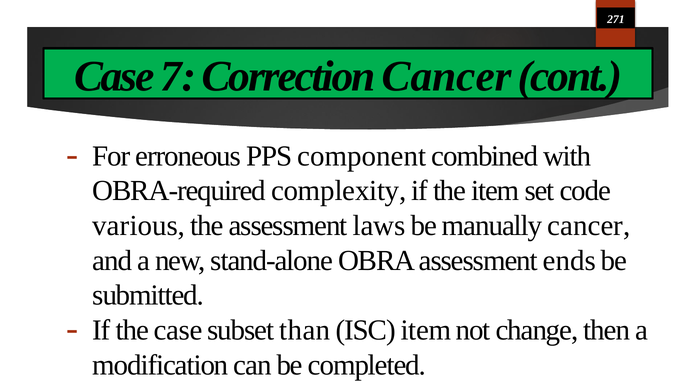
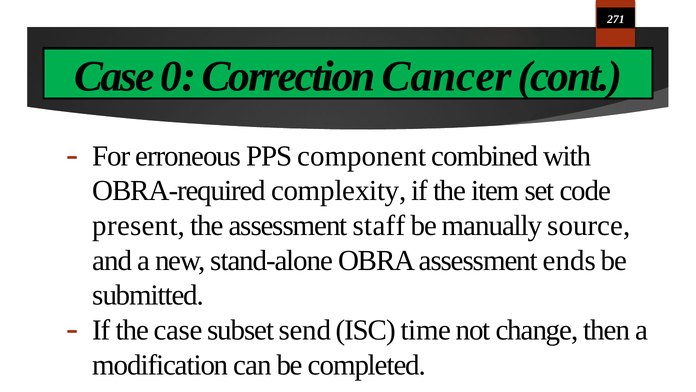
7: 7 -> 0
various: various -> present
laws: laws -> staff
manually cancer: cancer -> source
than: than -> send
ISC item: item -> time
